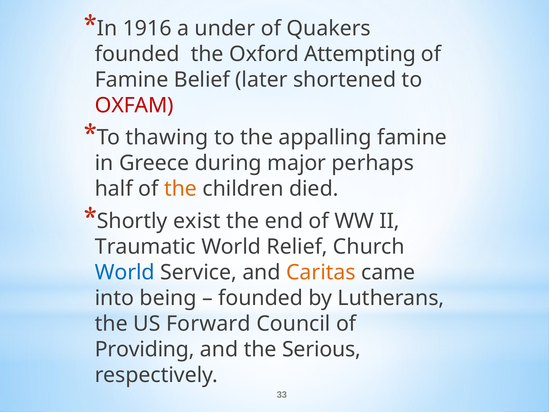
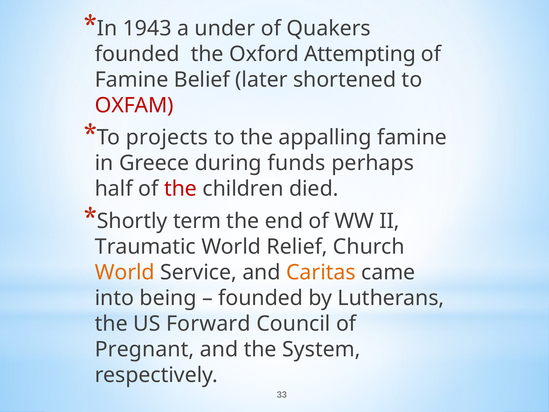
1916: 1916 -> 1943
thawing: thawing -> projects
major: major -> funds
the at (180, 189) colour: orange -> red
exist: exist -> term
World at (125, 272) colour: blue -> orange
Providing: Providing -> Pregnant
Serious: Serious -> System
